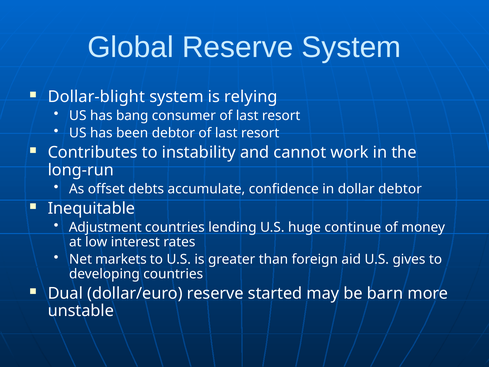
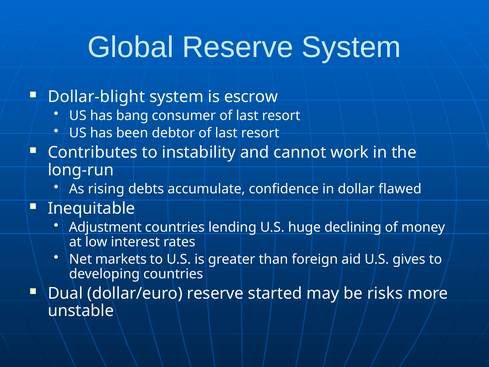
relying: relying -> escrow
offset: offset -> rising
dollar debtor: debtor -> flawed
continue: continue -> declining
barn: barn -> risks
